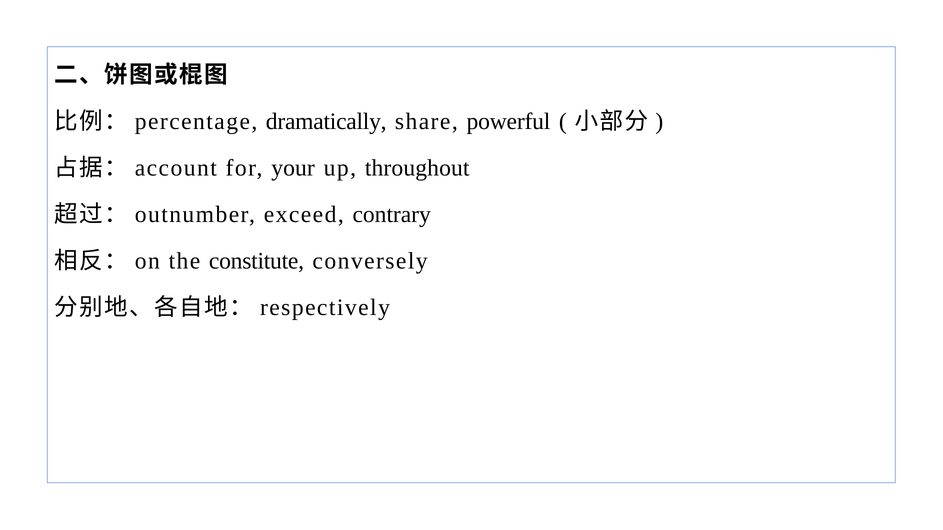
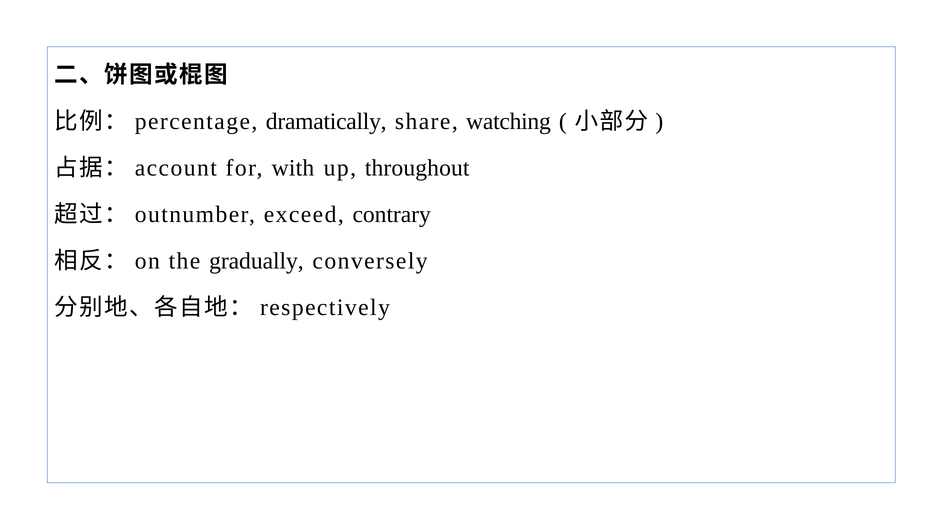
powerful: powerful -> watching
your: your -> with
constitute: constitute -> gradually
